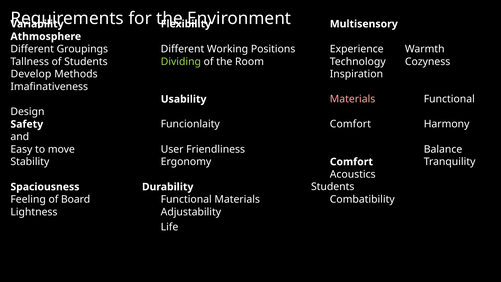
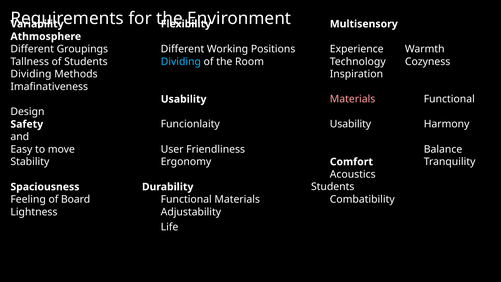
Dividing at (181, 62) colour: light green -> light blue
Develop at (31, 74): Develop -> Dividing
Funcionlaity Comfort: Comfort -> Usability
